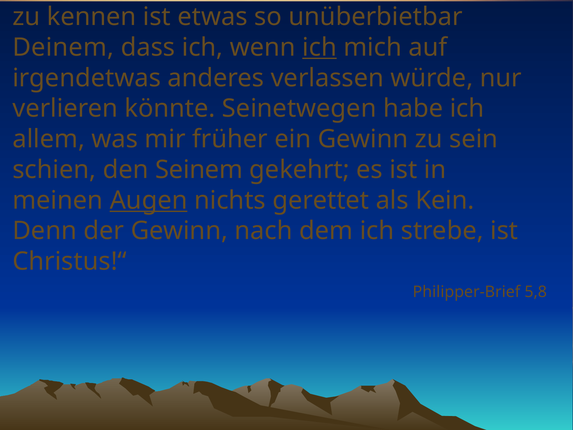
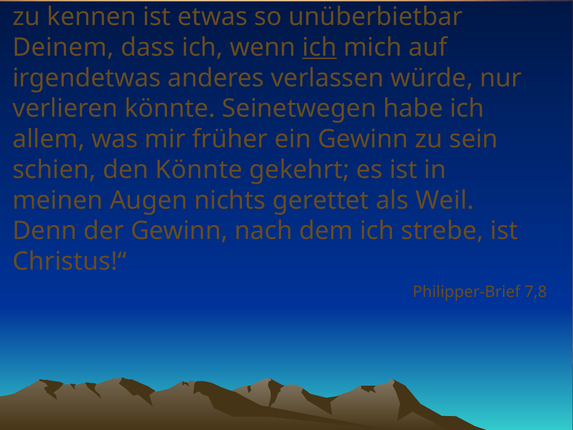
den Seinem: Seinem -> Könnte
Augen underline: present -> none
Kein: Kein -> Weil
5,8: 5,8 -> 7,8
